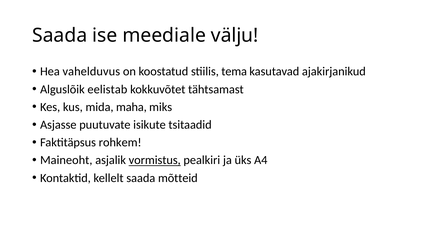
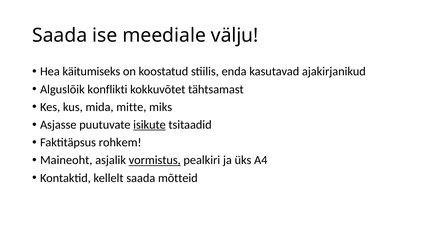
vahelduvus: vahelduvus -> käitumiseks
tema: tema -> enda
eelistab: eelistab -> konflikti
maha: maha -> mitte
isikute underline: none -> present
